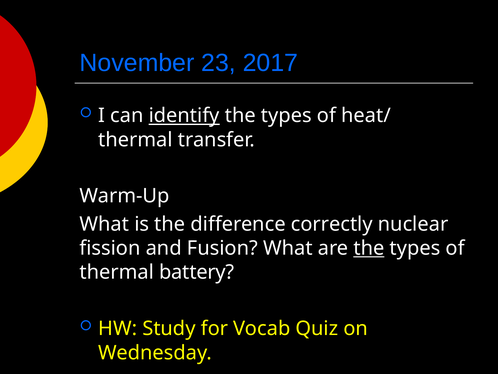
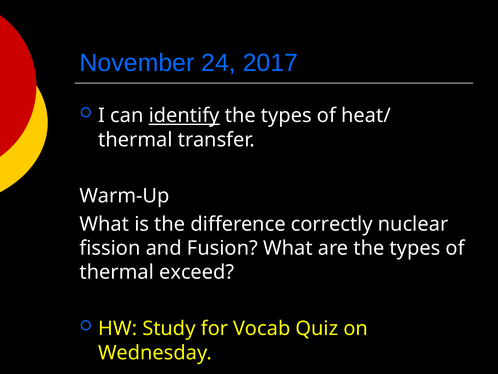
23: 23 -> 24
the at (369, 248) underline: present -> none
battery: battery -> exceed
